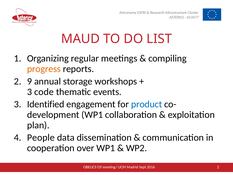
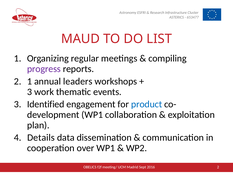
progress colour: orange -> purple
2 9: 9 -> 1
storage: storage -> leaders
code: code -> work
People: People -> Details
